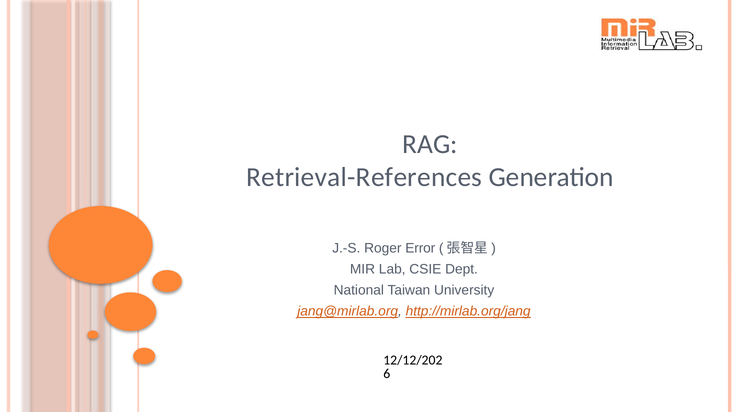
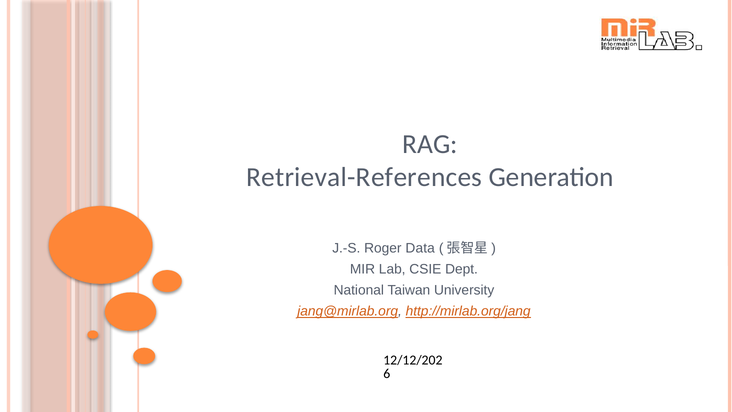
Error: Error -> Data
